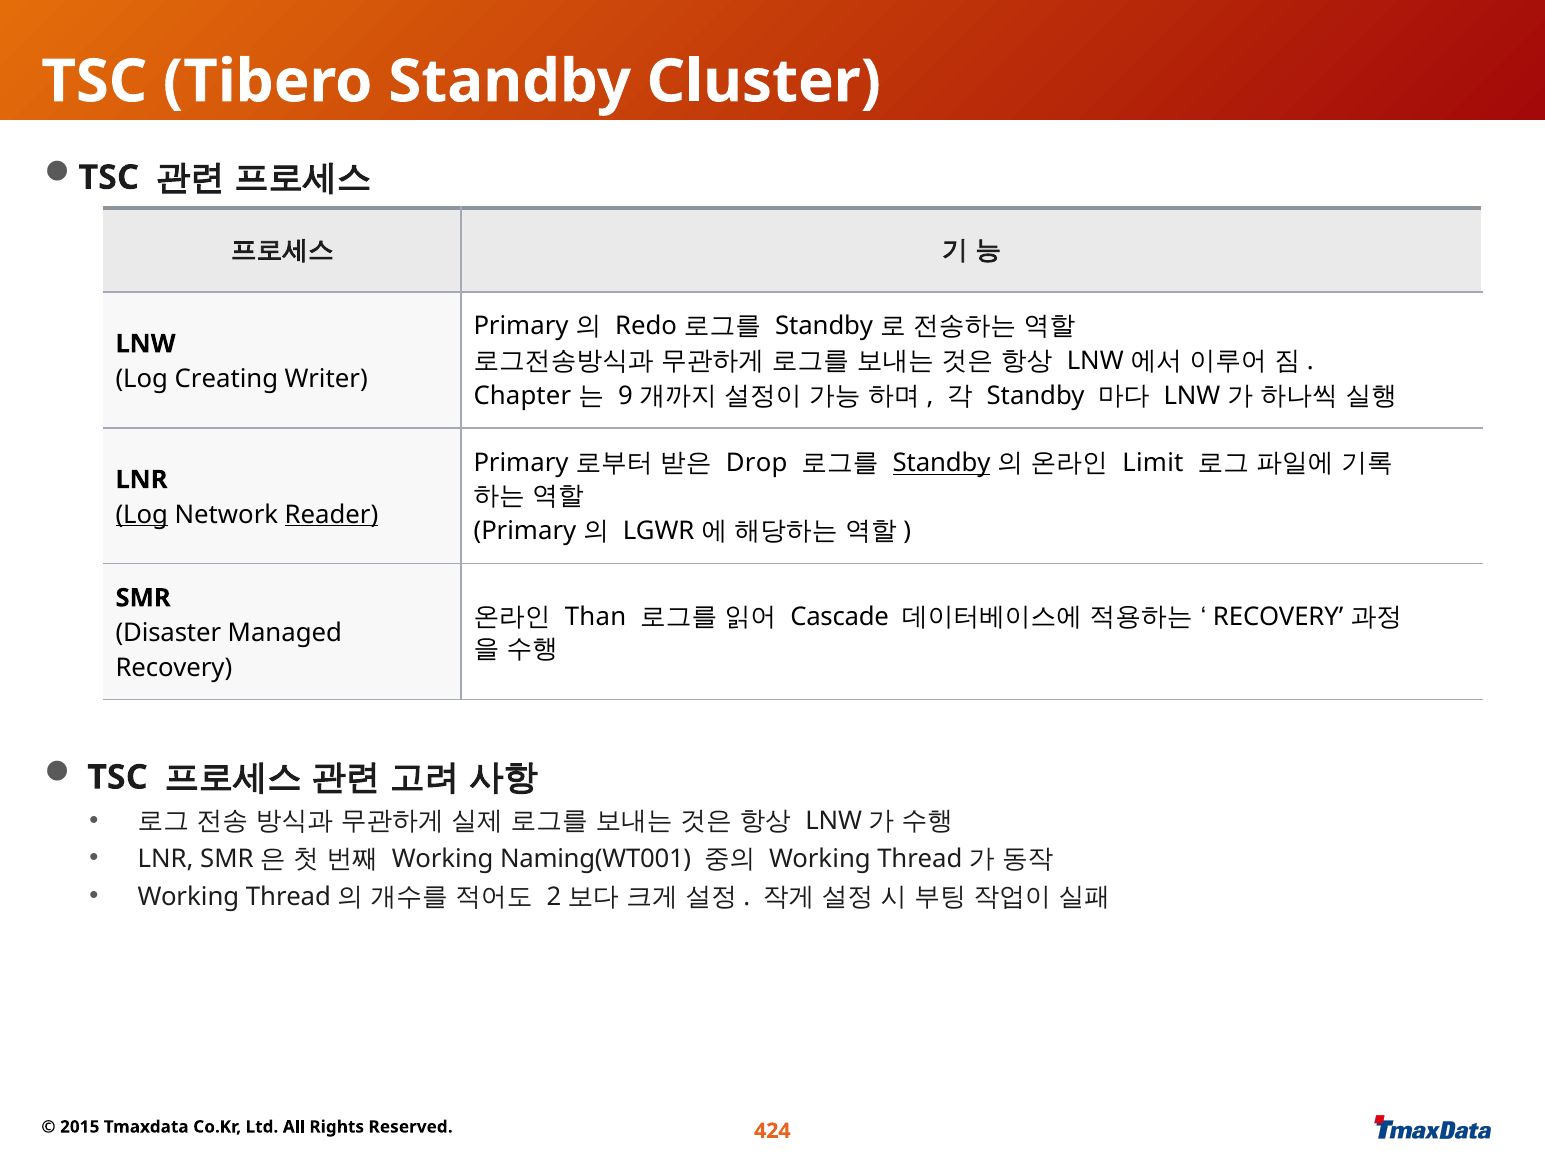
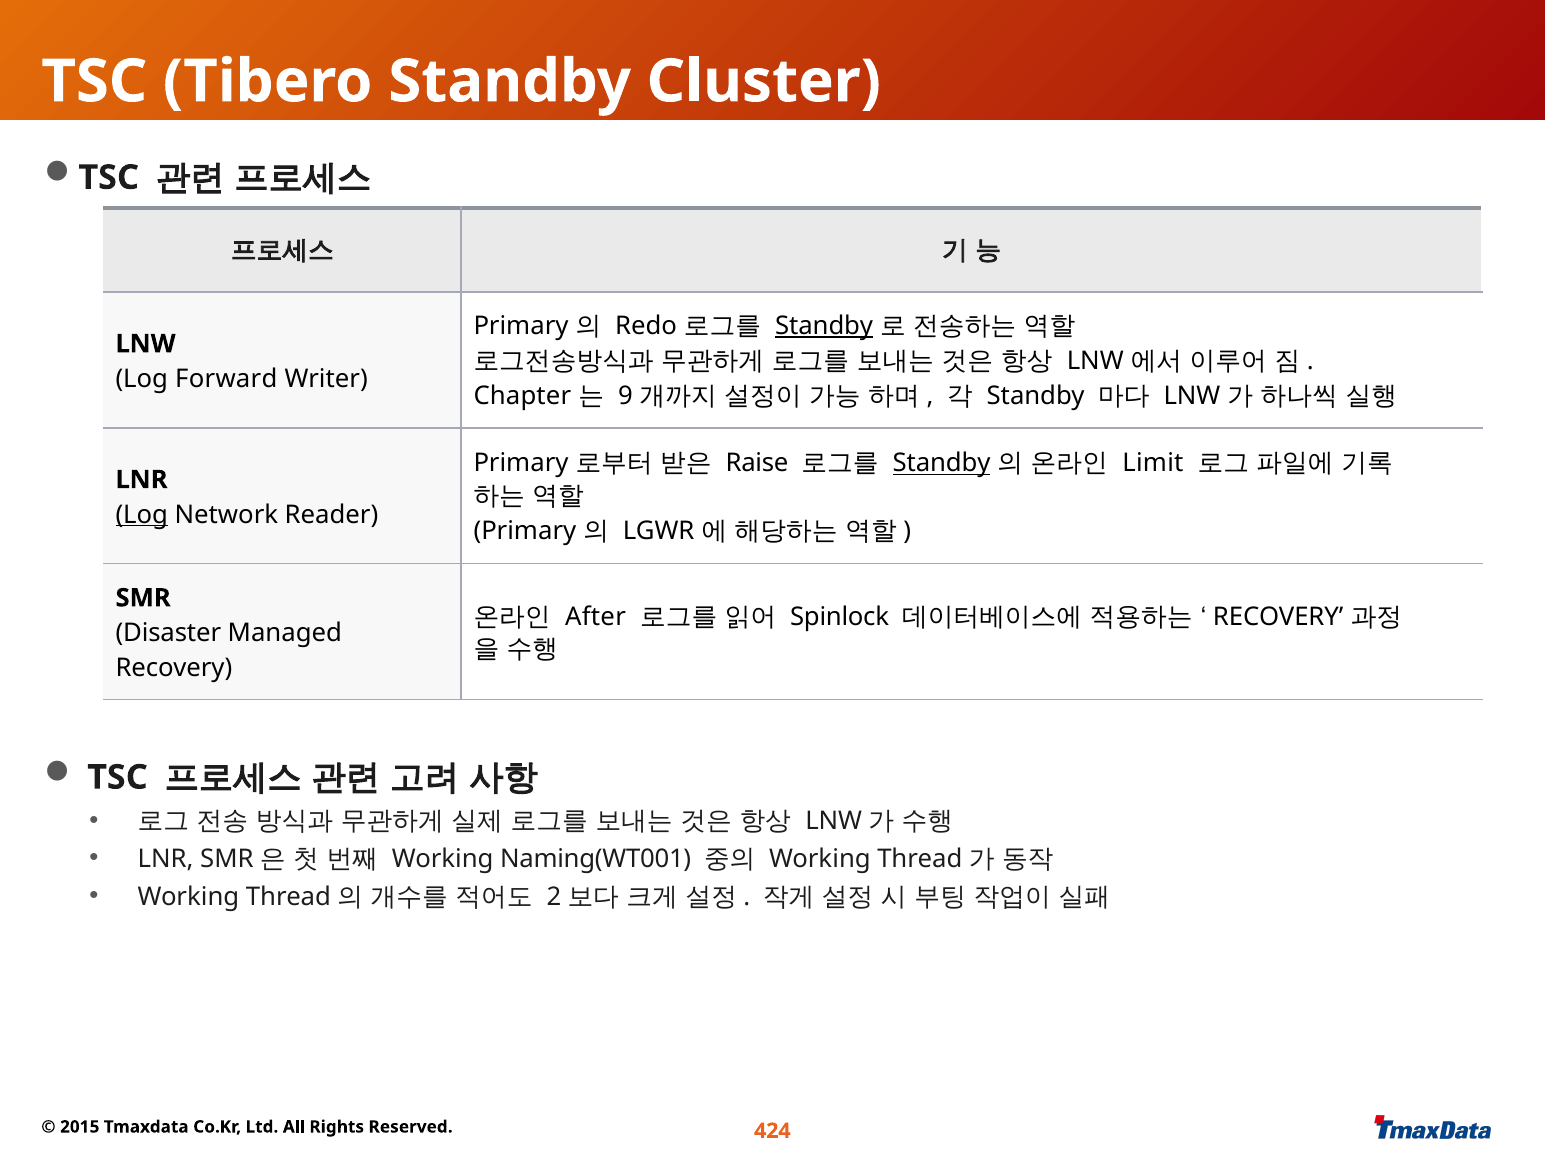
Standby at (824, 326) underline: none -> present
Creating: Creating -> Forward
Drop: Drop -> Raise
Reader underline: present -> none
Than: Than -> After
Cascade: Cascade -> Spinlock
